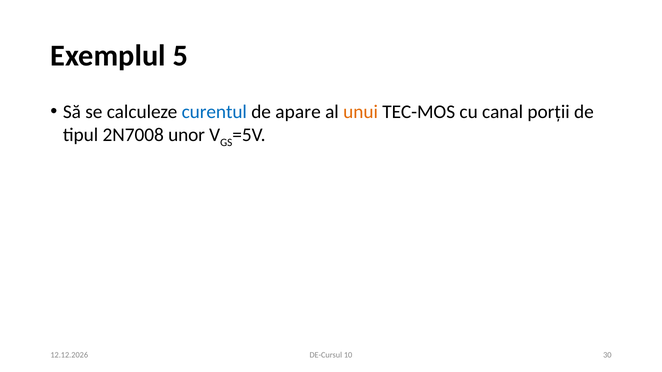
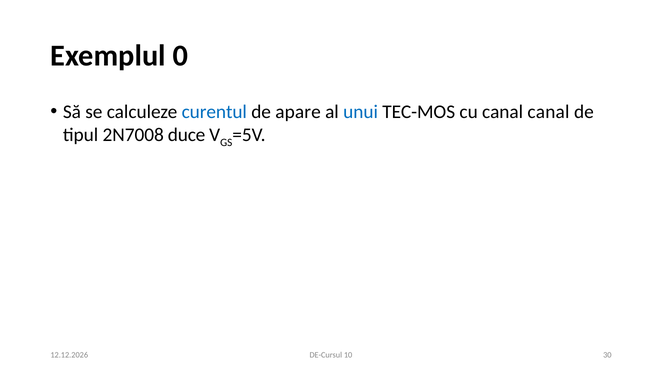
5: 5 -> 0
unui colour: orange -> blue
canal porții: porții -> canal
unor: unor -> duce
